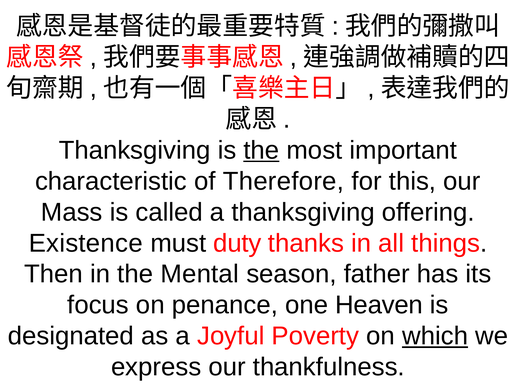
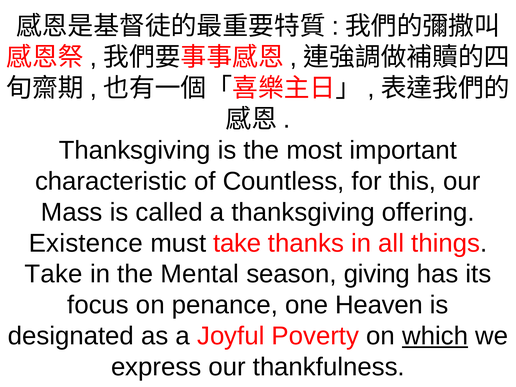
the at (261, 150) underline: present -> none
Therefore: Therefore -> Countless
must duty: duty -> take
Then at (54, 274): Then -> Take
father: father -> giving
